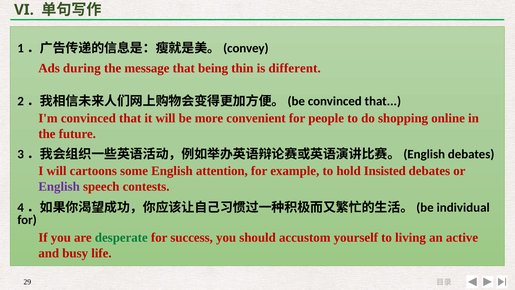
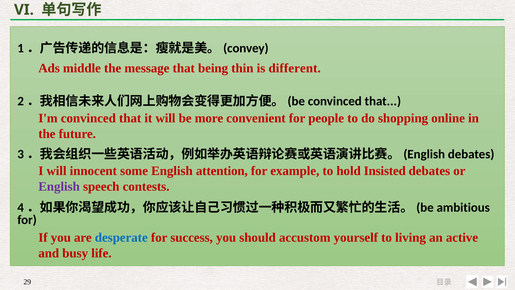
during: during -> middle
cartoons: cartoons -> innocent
individual: individual -> ambitious
desperate colour: green -> blue
